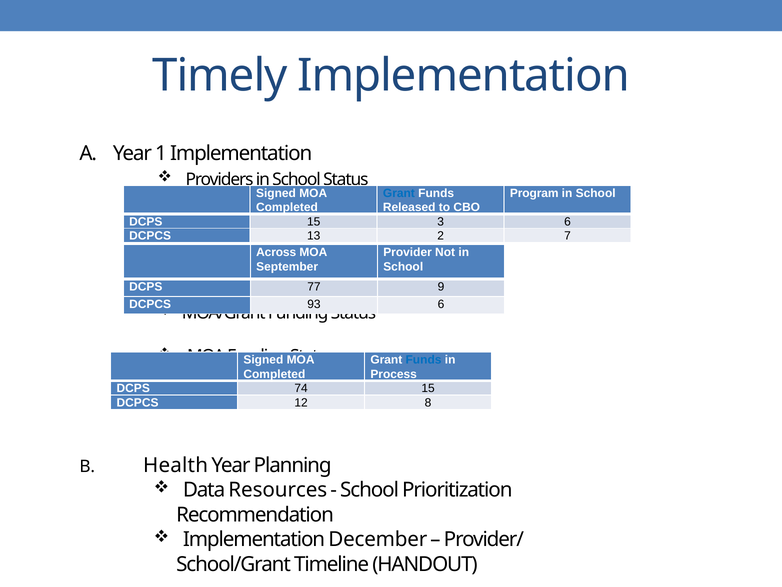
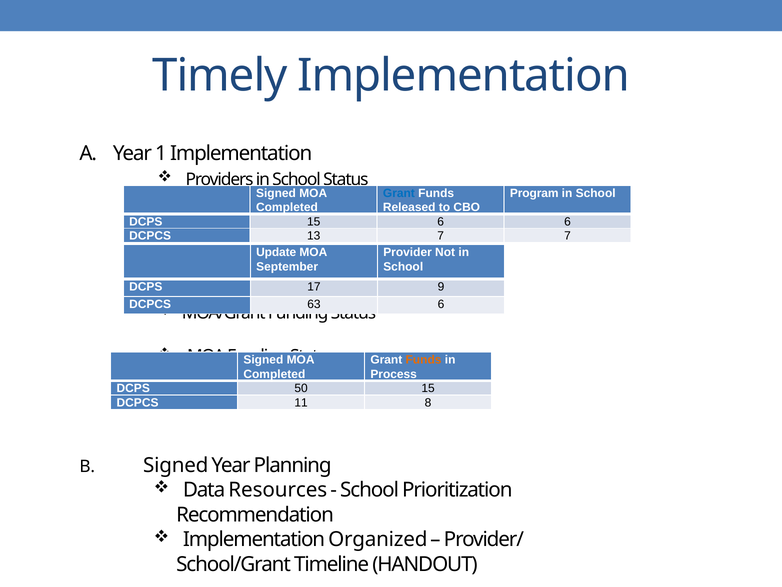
15 3: 3 -> 6
13 2: 2 -> 7
Across: Across -> Update
77: 77 -> 17
93: 93 -> 63
Funds at (424, 360) colour: blue -> orange
74: 74 -> 50
12: 12 -> 11
Health at (176, 465): Health -> Signed
December: December -> Organized
